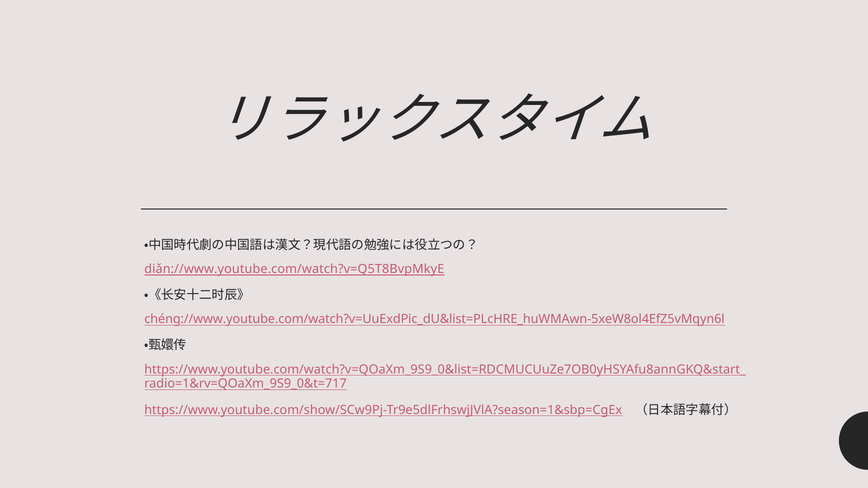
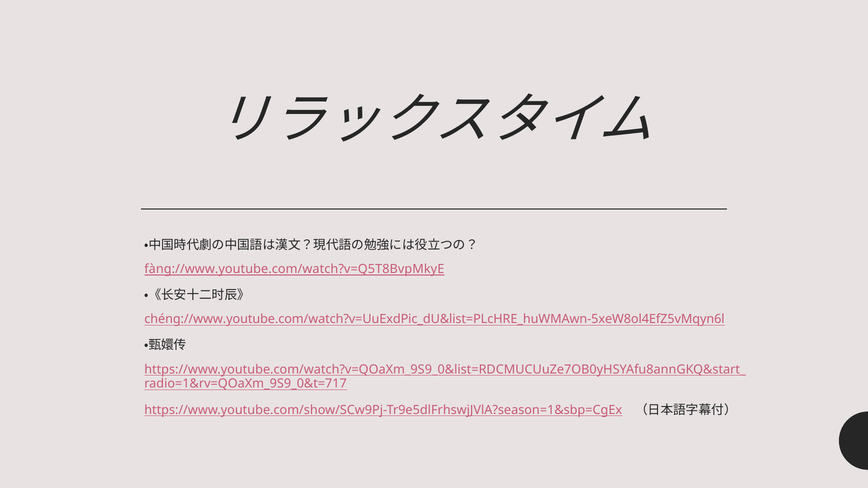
diǎn://www.youtube.com/watch?v=Q5T8BvpMkyE: diǎn://www.youtube.com/watch?v=Q5T8BvpMkyE -> fàng://www.youtube.com/watch?v=Q5T8BvpMkyE
